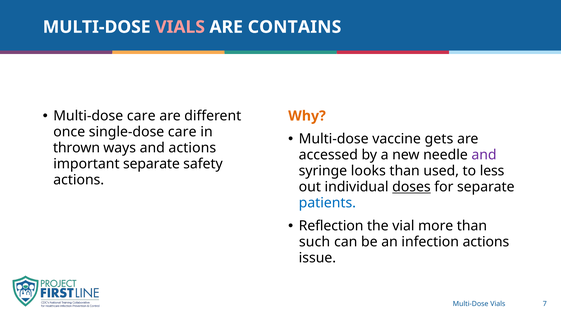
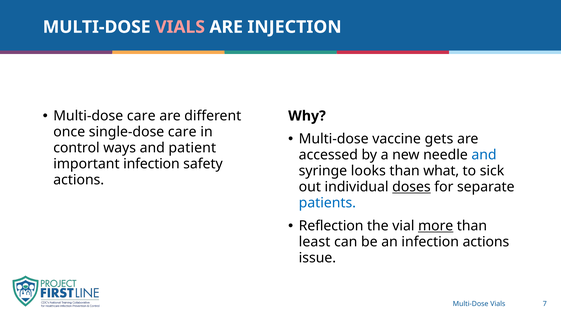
CONTAINS: CONTAINS -> INJECTION
Why colour: orange -> black
thrown: thrown -> control
and actions: actions -> patient
and at (484, 155) colour: purple -> blue
important separate: separate -> infection
used: used -> what
less: less -> sick
more underline: none -> present
such: such -> least
